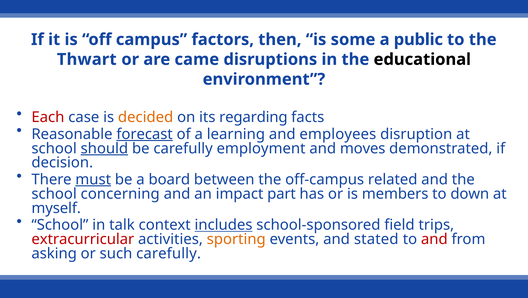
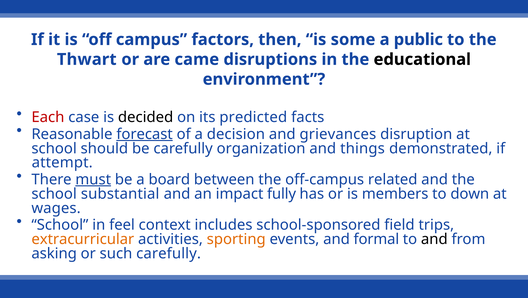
decided colour: orange -> black
regarding: regarding -> predicted
learning: learning -> decision
employees: employees -> grievances
should underline: present -> none
employment: employment -> organization
moves: moves -> things
decision: decision -> attempt
concerning: concerning -> substantial
part: part -> fully
myself: myself -> wages
talk: talk -> feel
includes underline: present -> none
extracurricular colour: red -> orange
stated: stated -> formal
and at (434, 239) colour: red -> black
